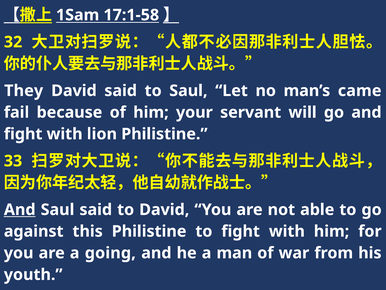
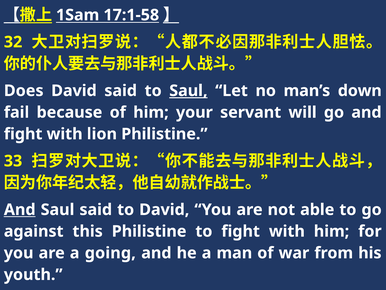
They: They -> Does
Saul at (188, 91) underline: none -> present
came: came -> down
